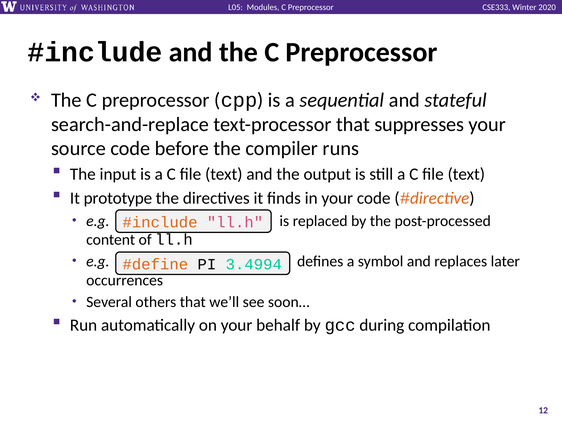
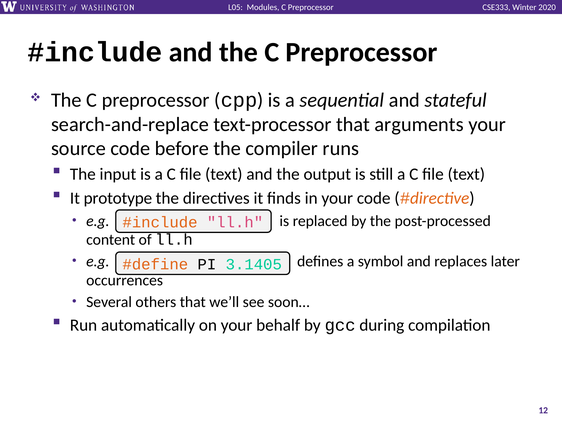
suppresses: suppresses -> arguments
3.4994: 3.4994 -> 3.1405
